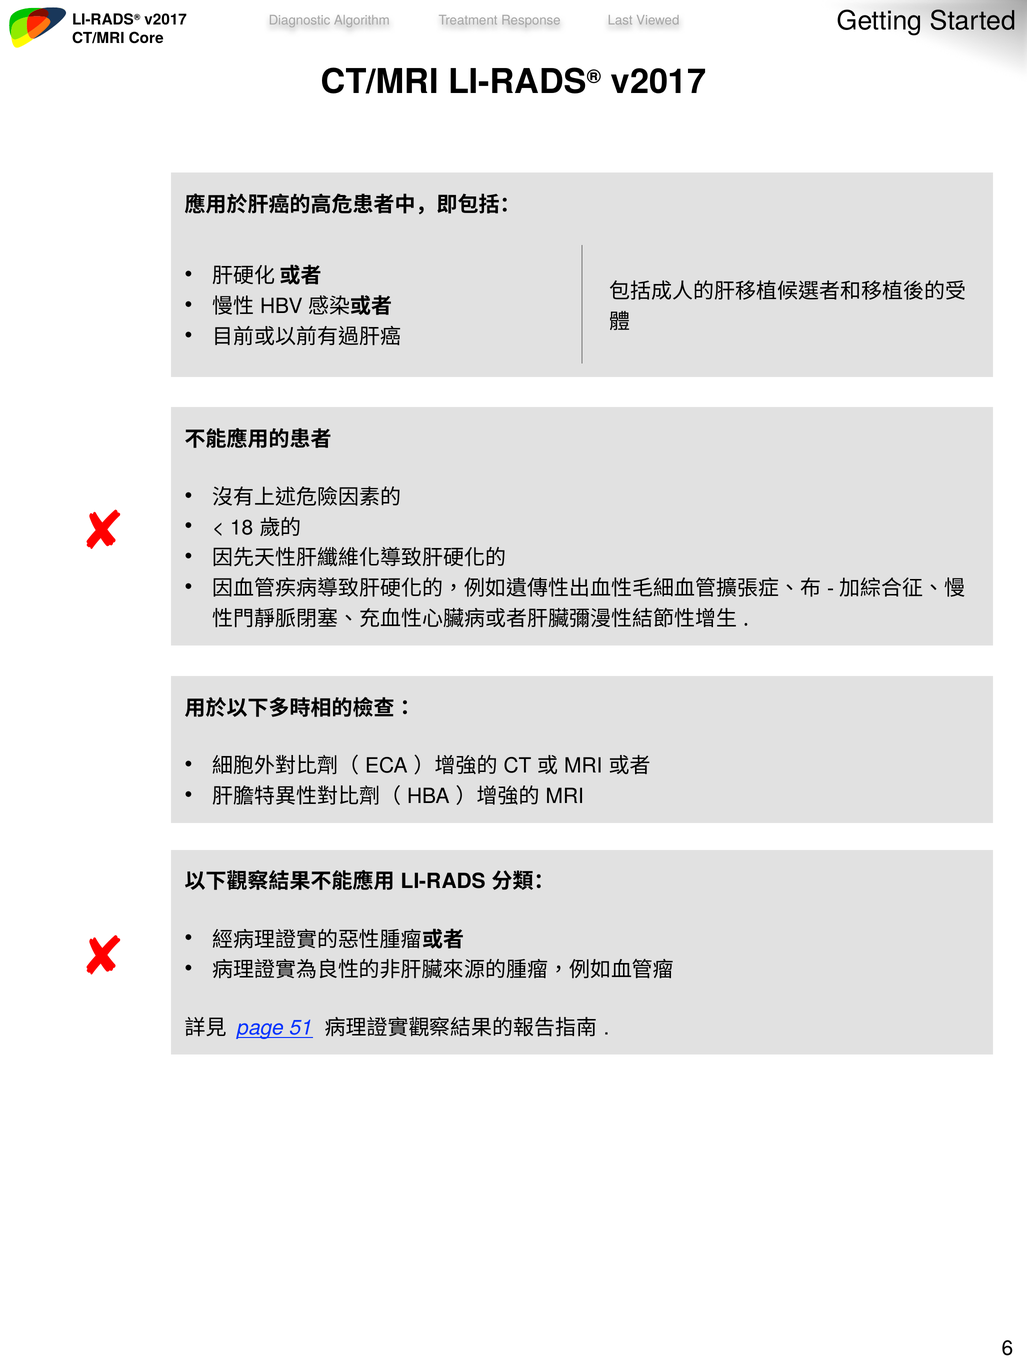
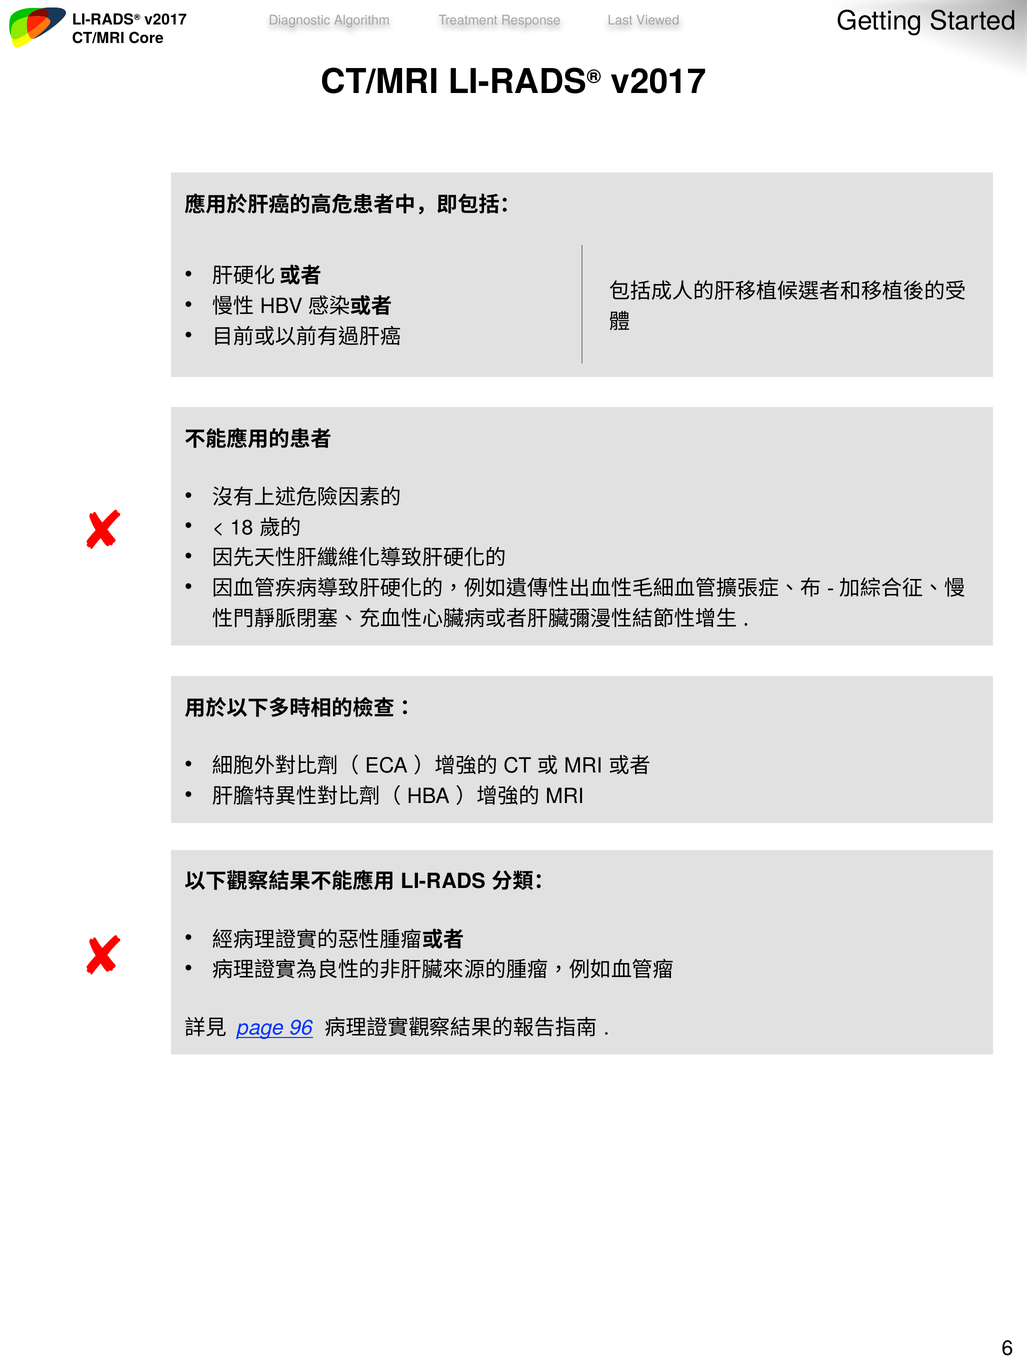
51: 51 -> 96
